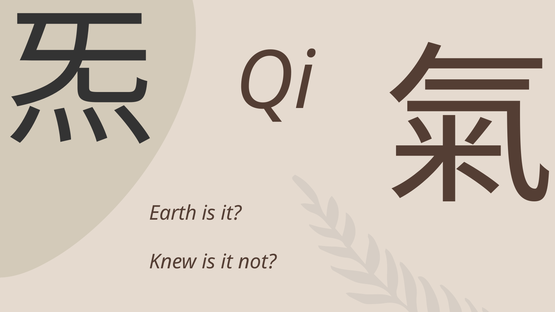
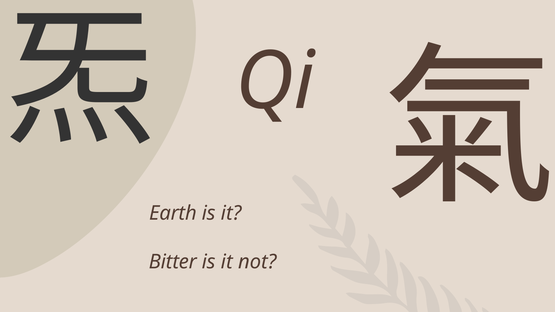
Knew: Knew -> Bitter
